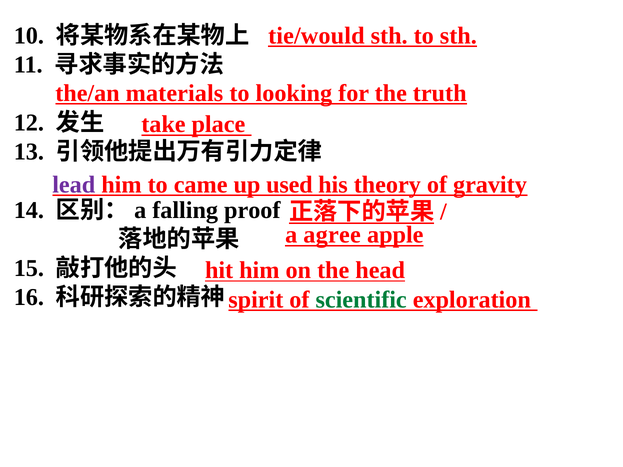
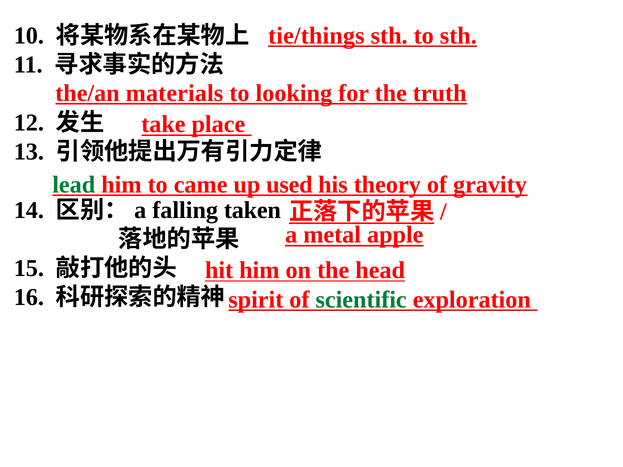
tie/would: tie/would -> tie/things
lead colour: purple -> green
proof: proof -> taken
agree: agree -> metal
